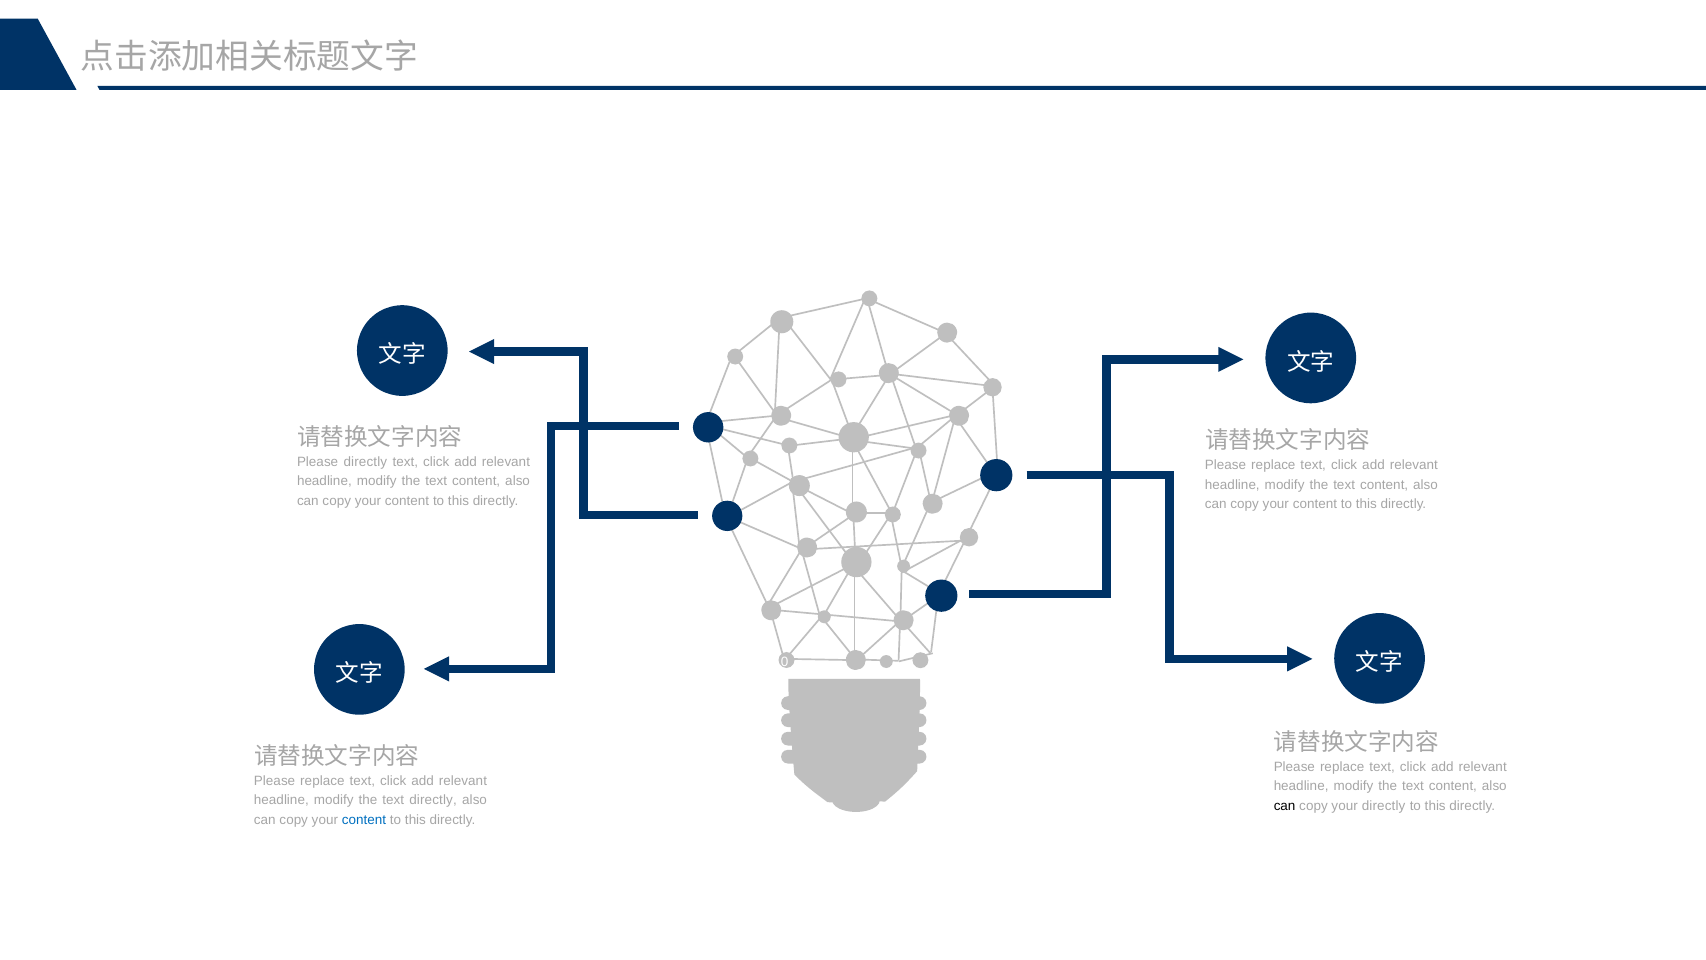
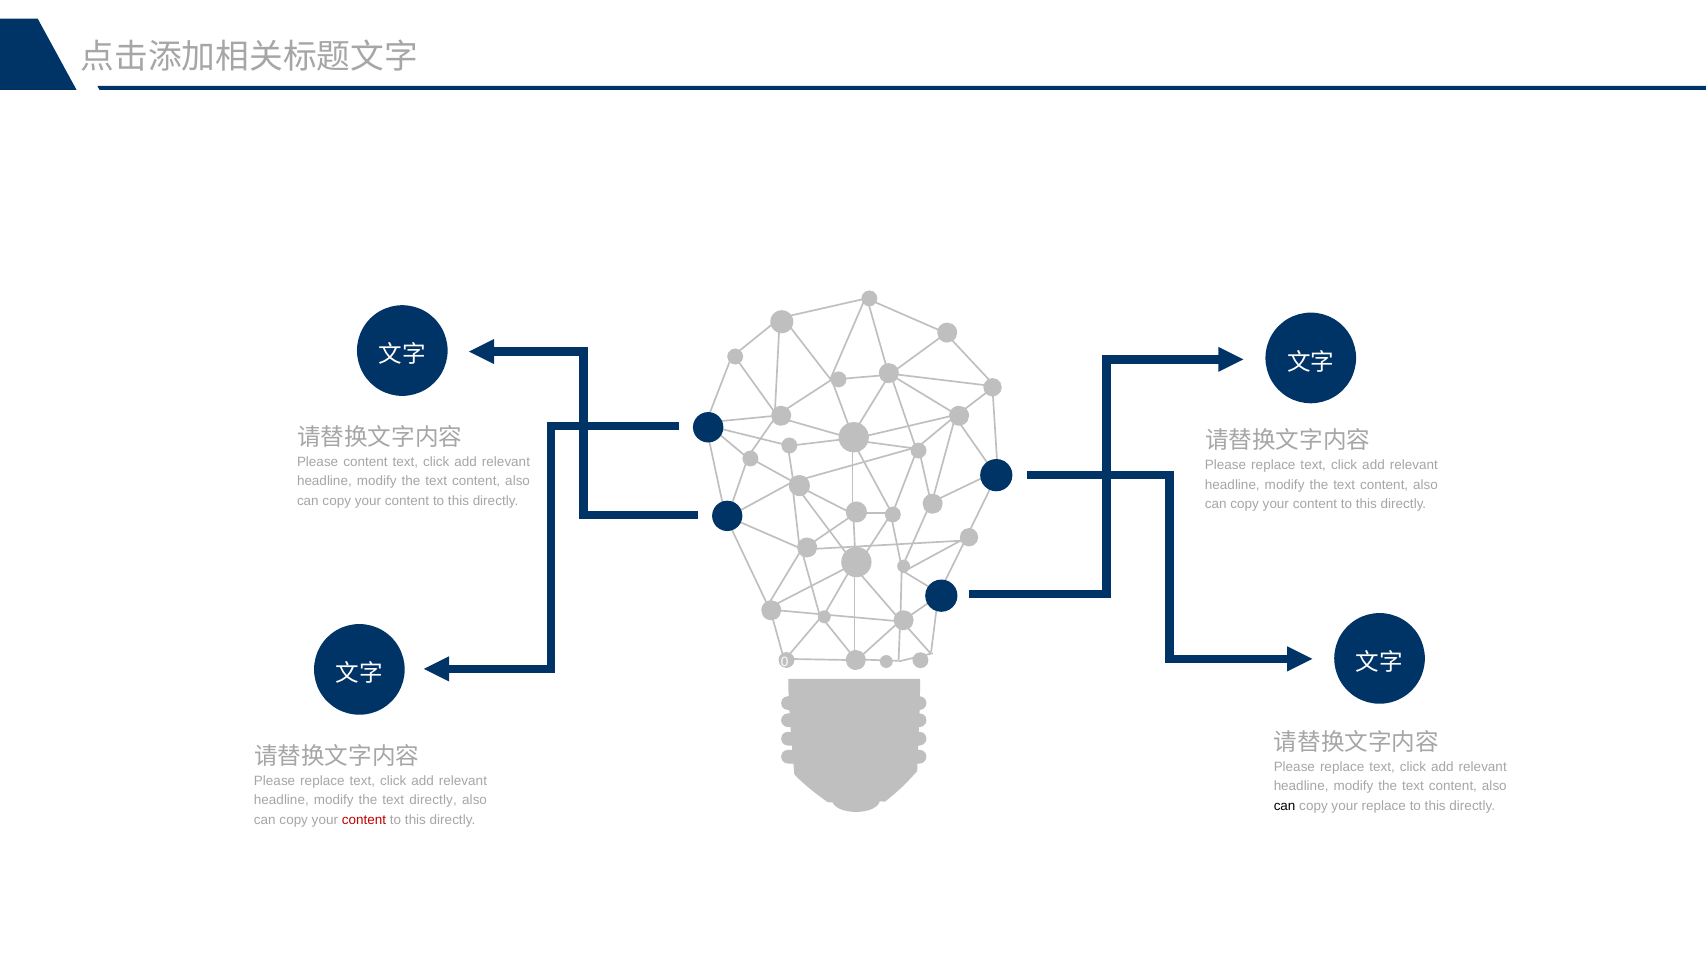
Please directly: directly -> content
your directly: directly -> replace
content at (364, 819) colour: blue -> red
